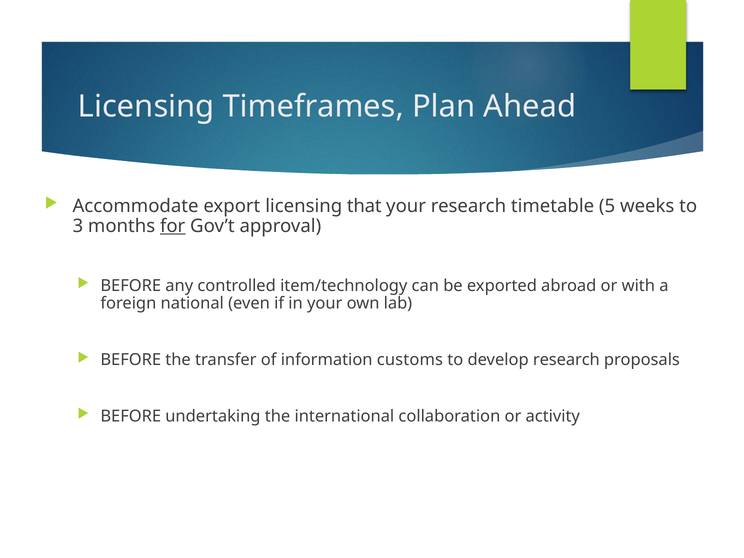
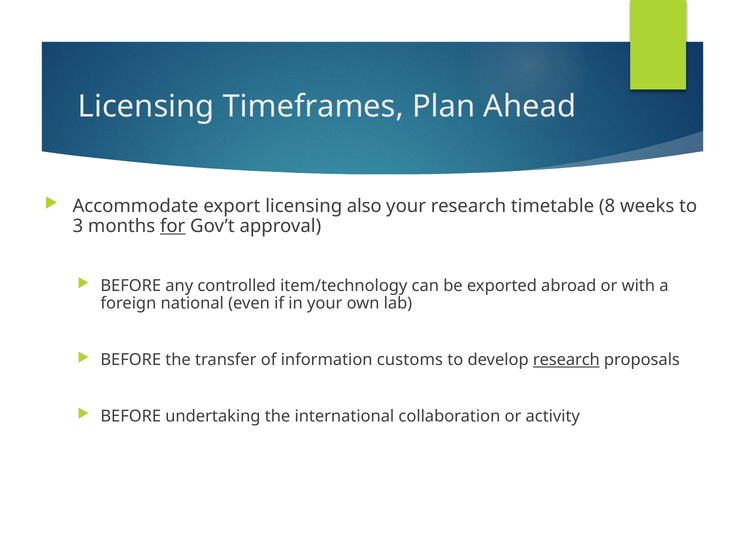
that: that -> also
5: 5 -> 8
research at (566, 360) underline: none -> present
